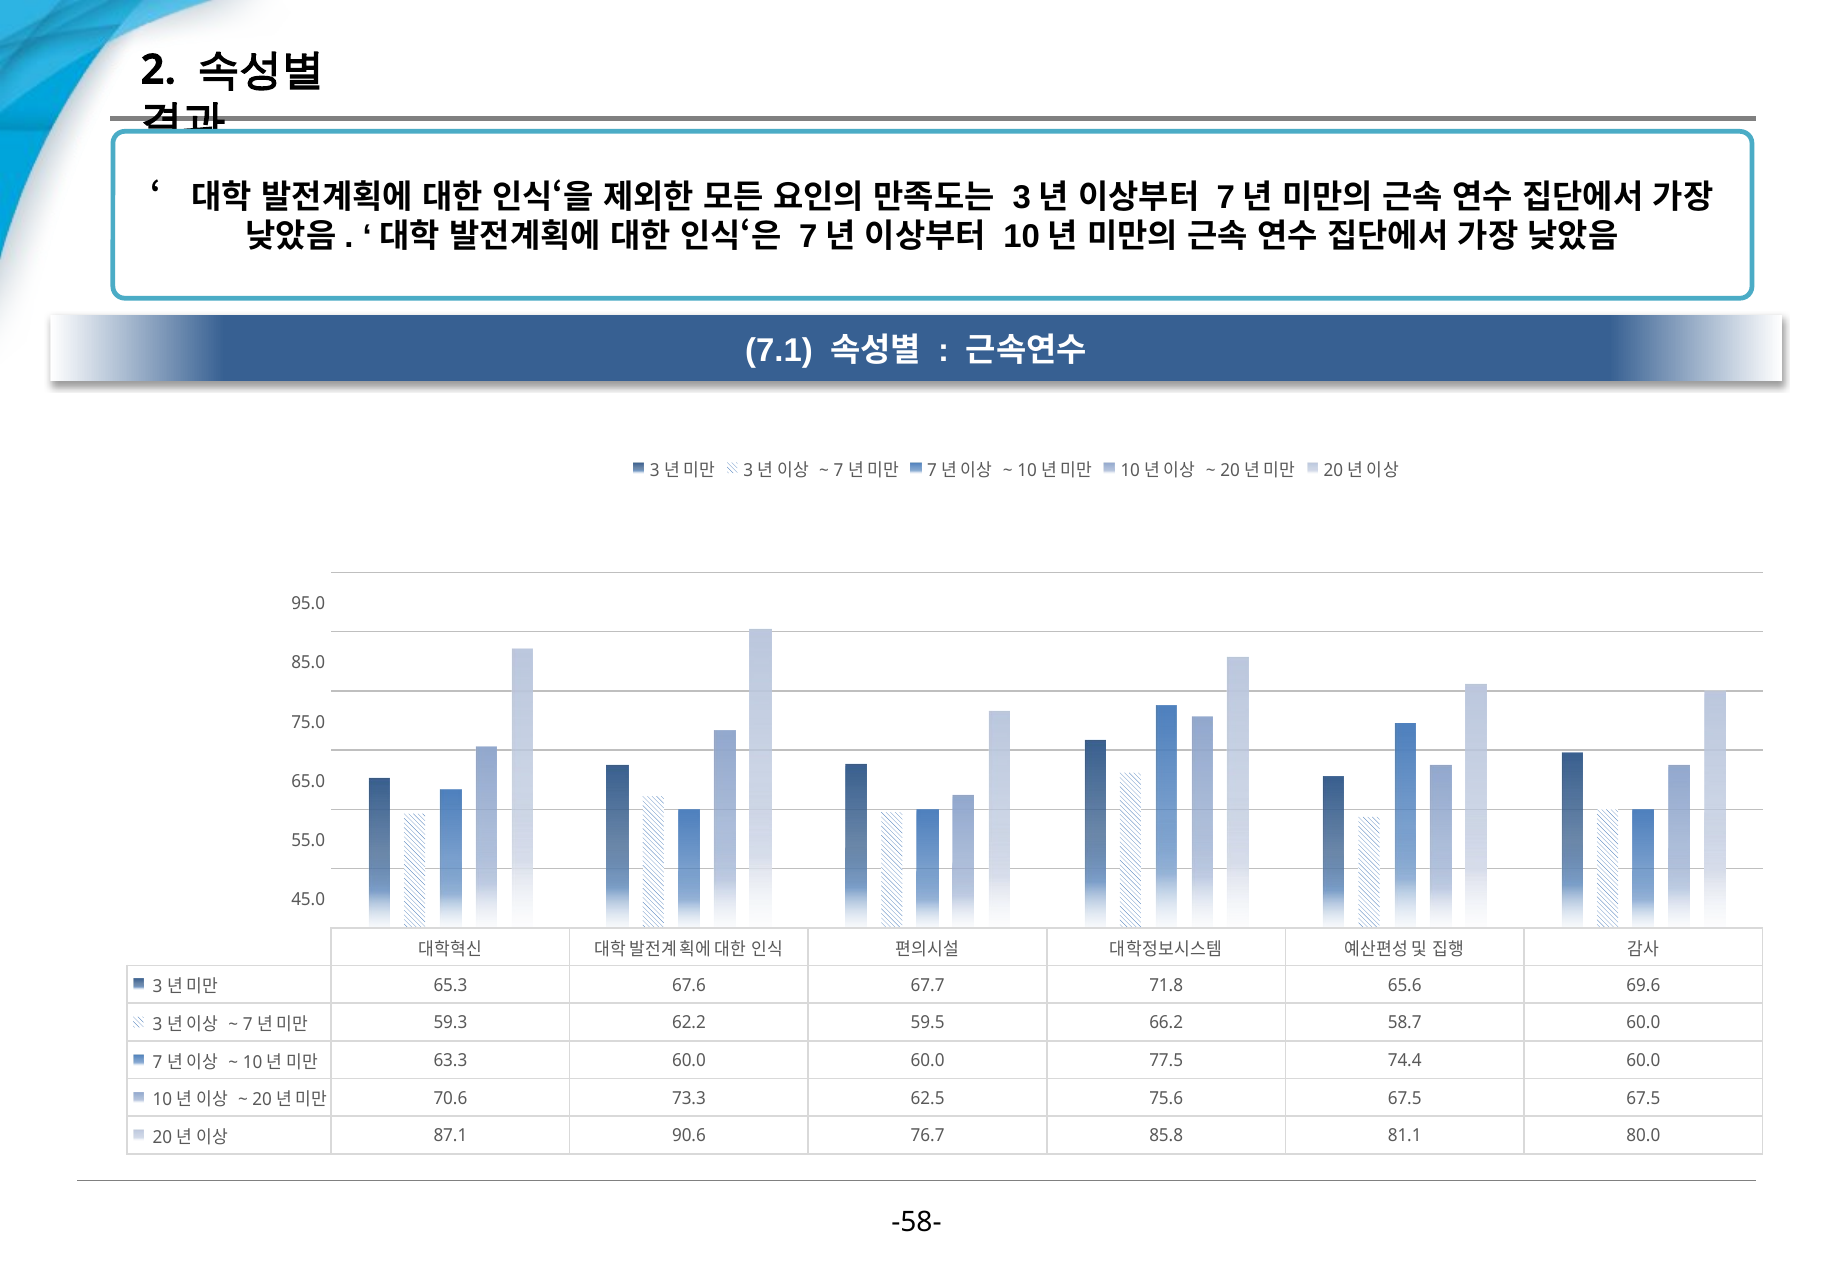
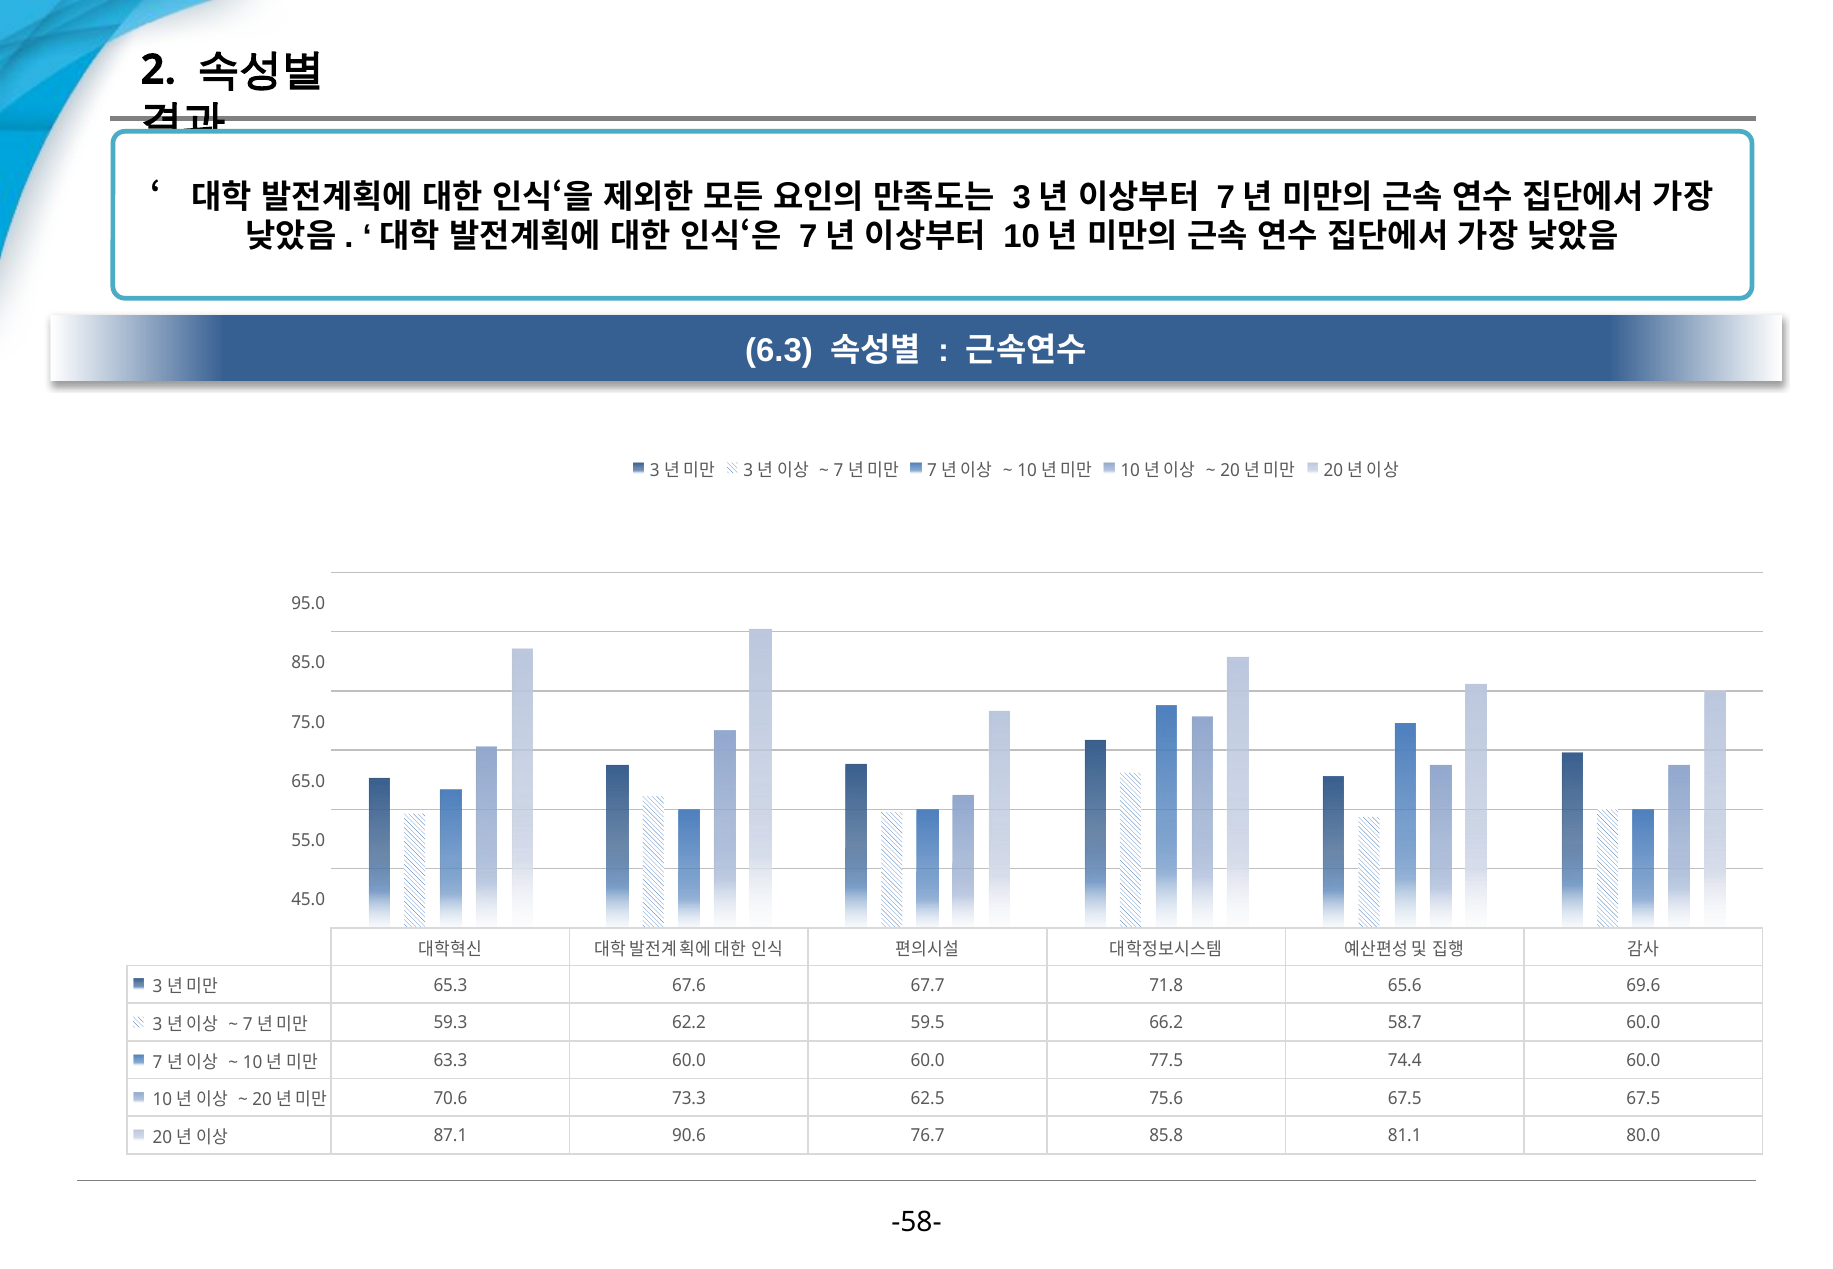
7.1: 7.1 -> 6.3
